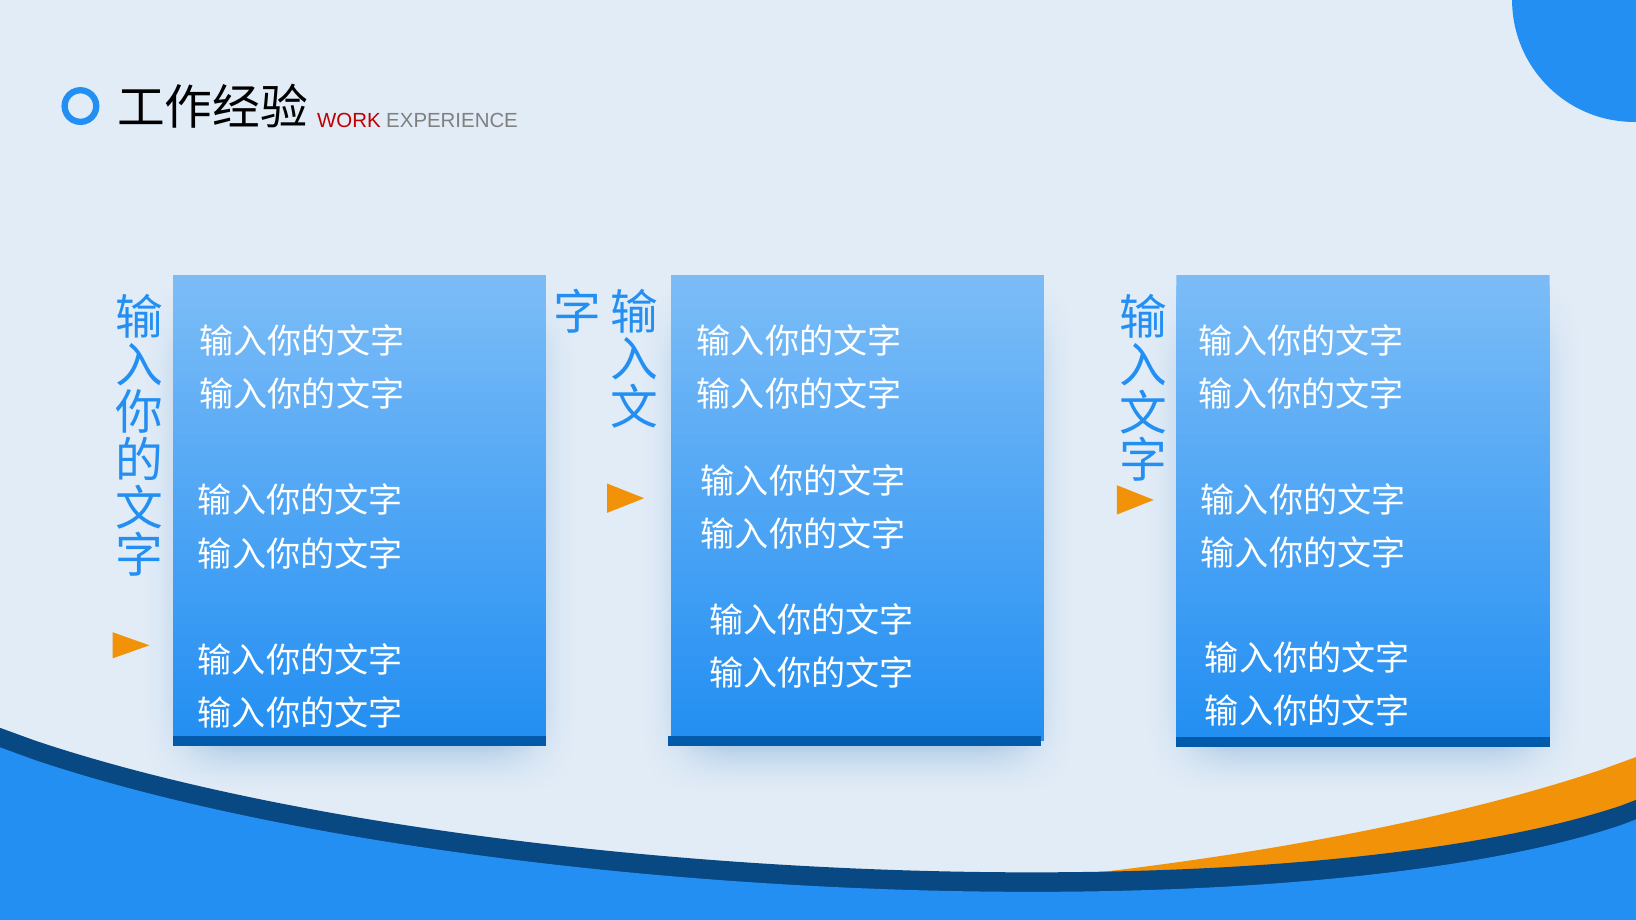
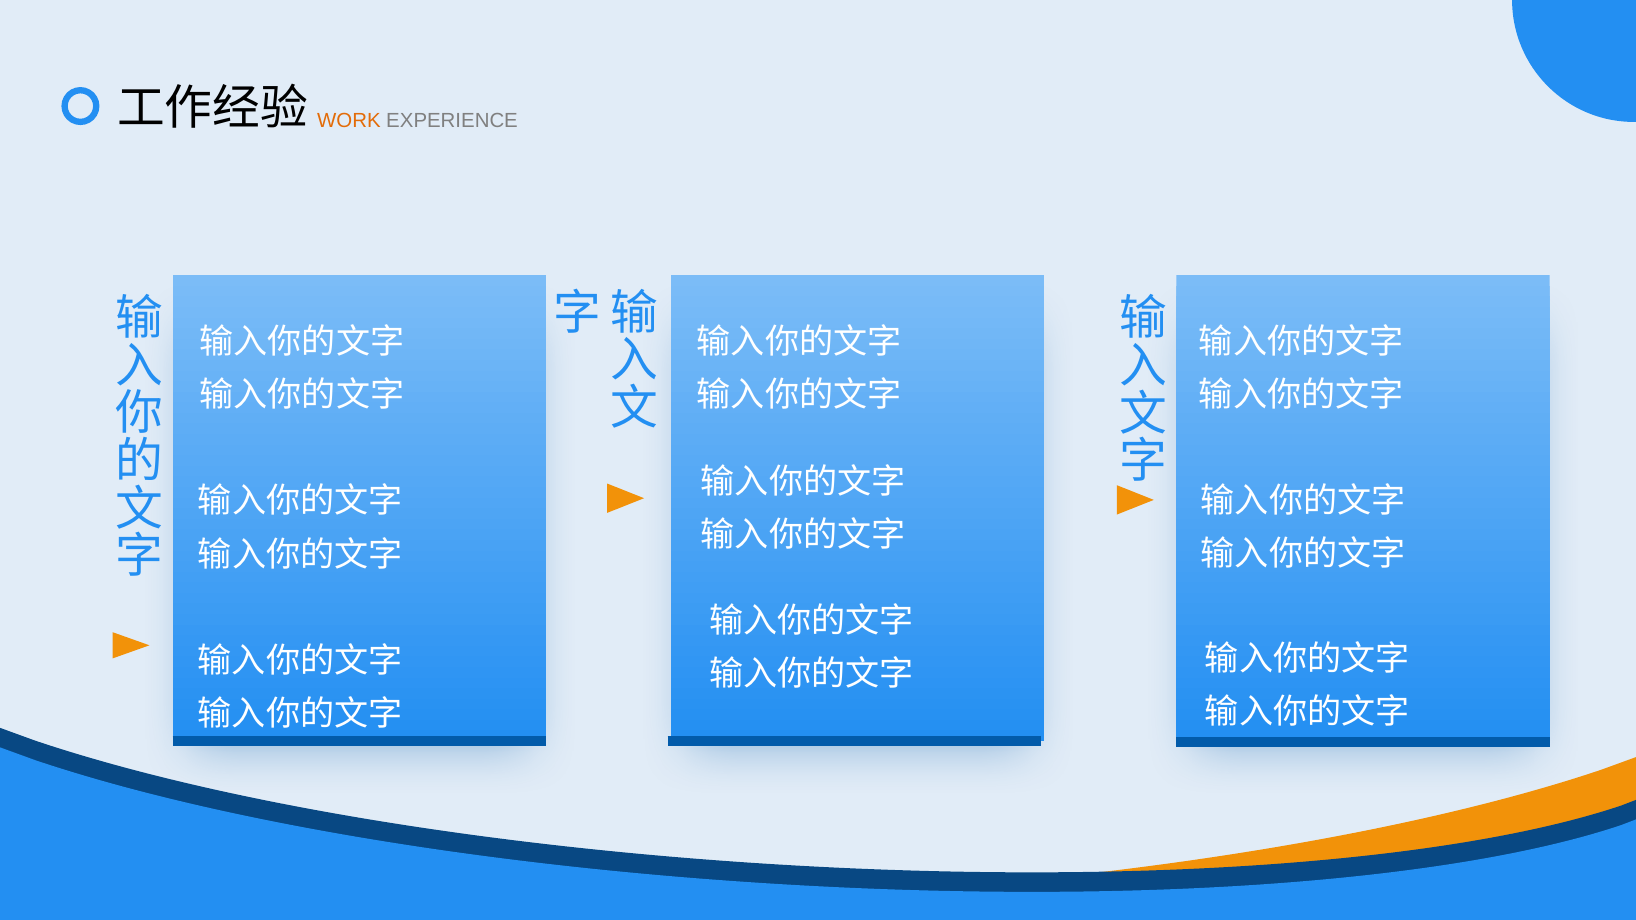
WORK colour: red -> orange
